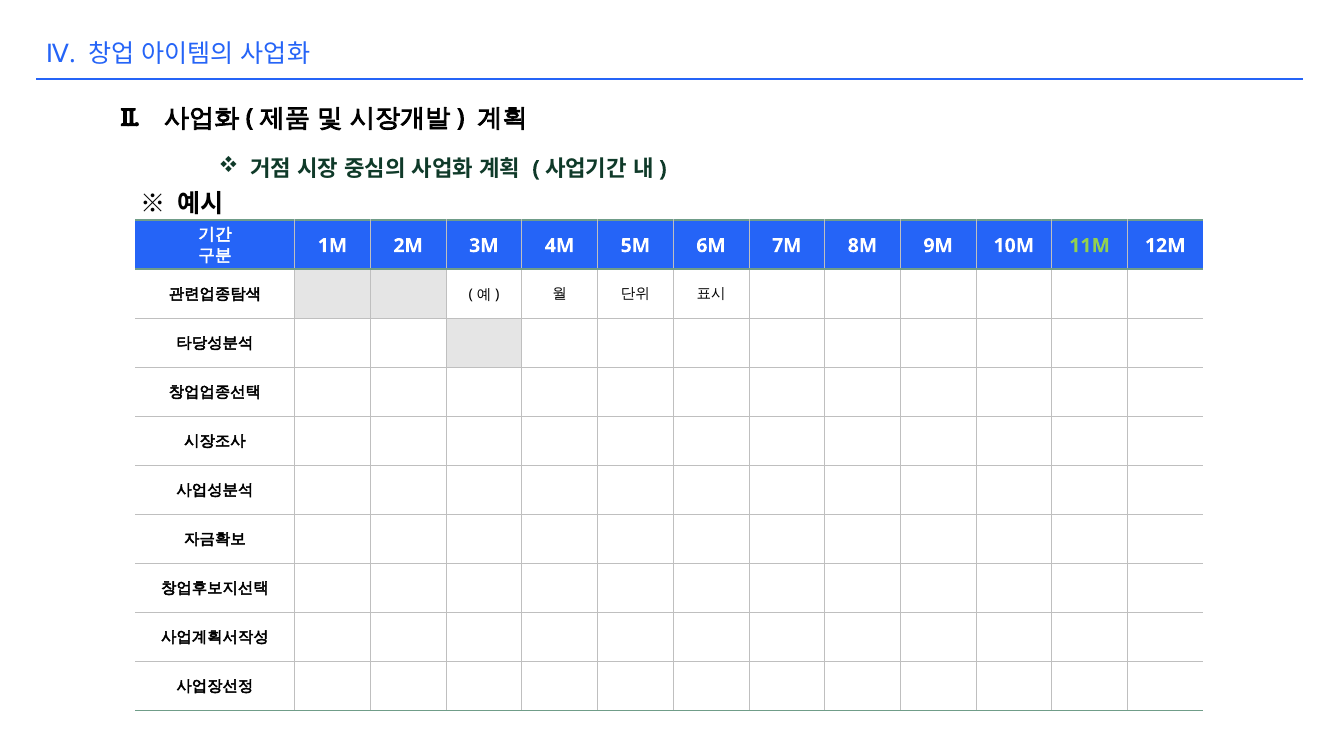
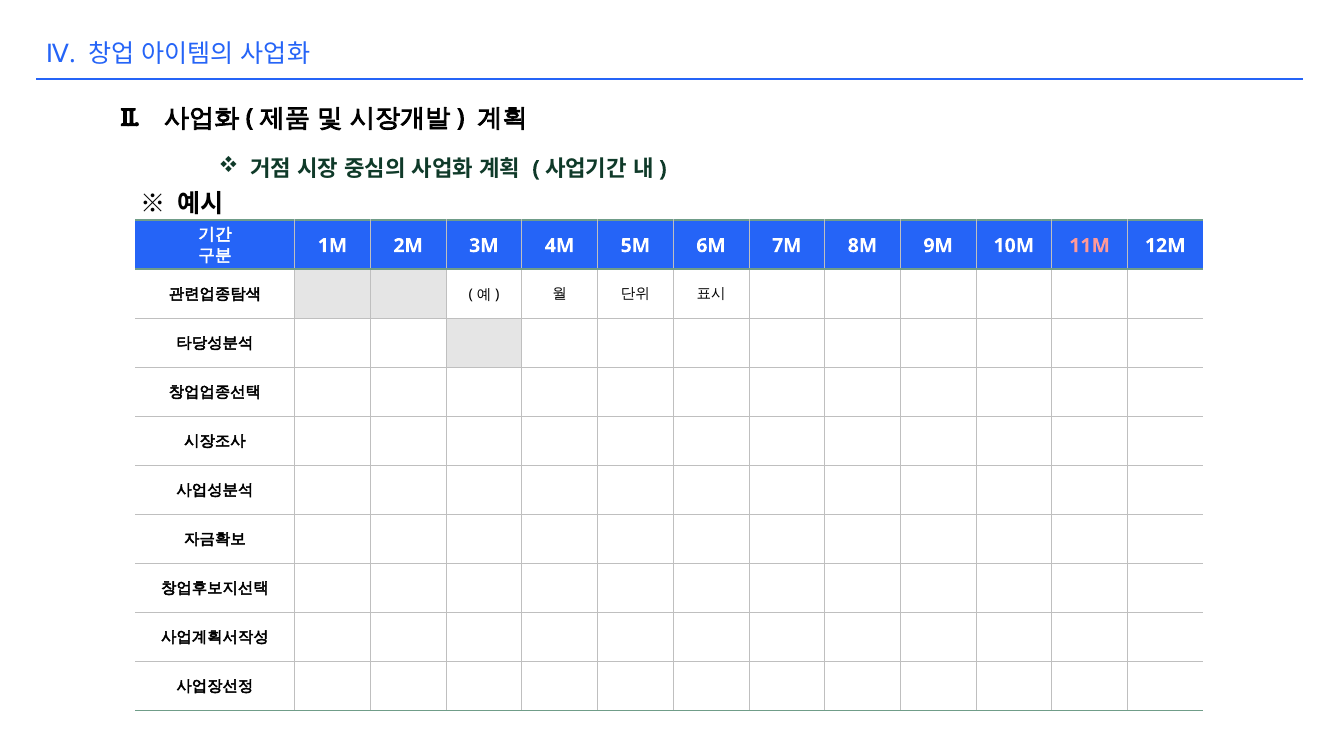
11M colour: light green -> pink
